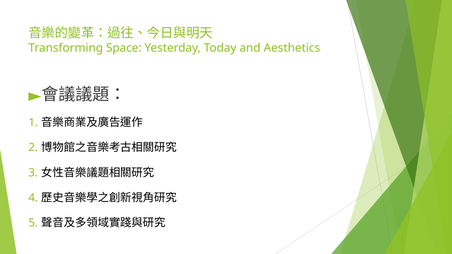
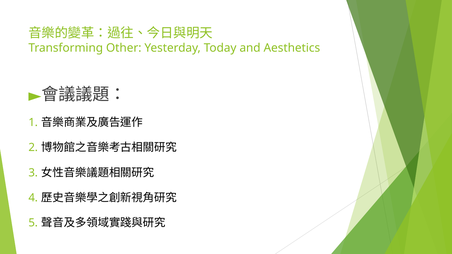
Space: Space -> Other
